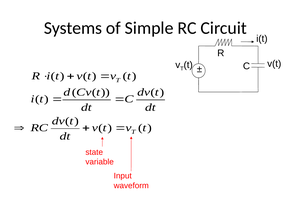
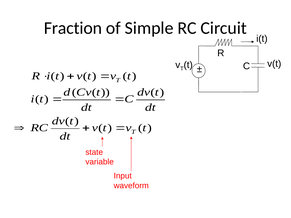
Systems: Systems -> Fraction
